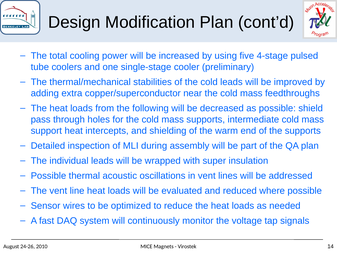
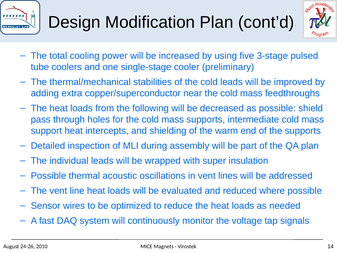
4-stage: 4-stage -> 3-stage
